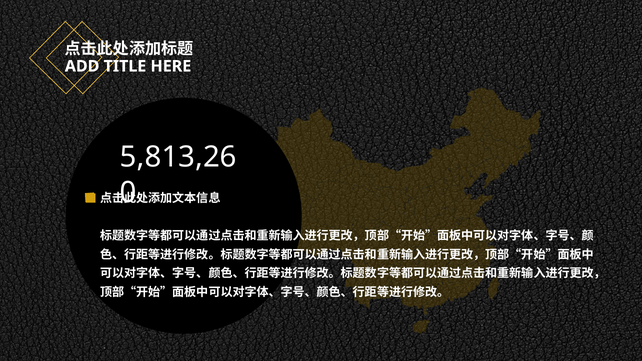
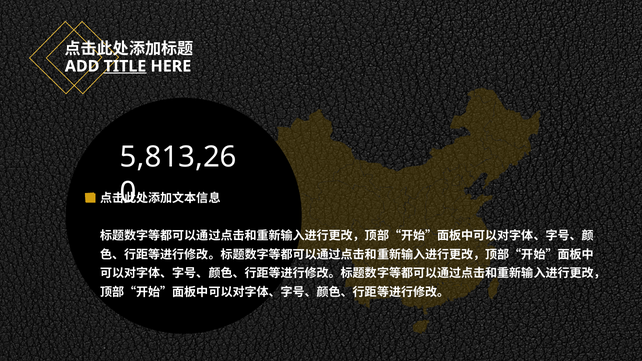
TITLE underline: none -> present
